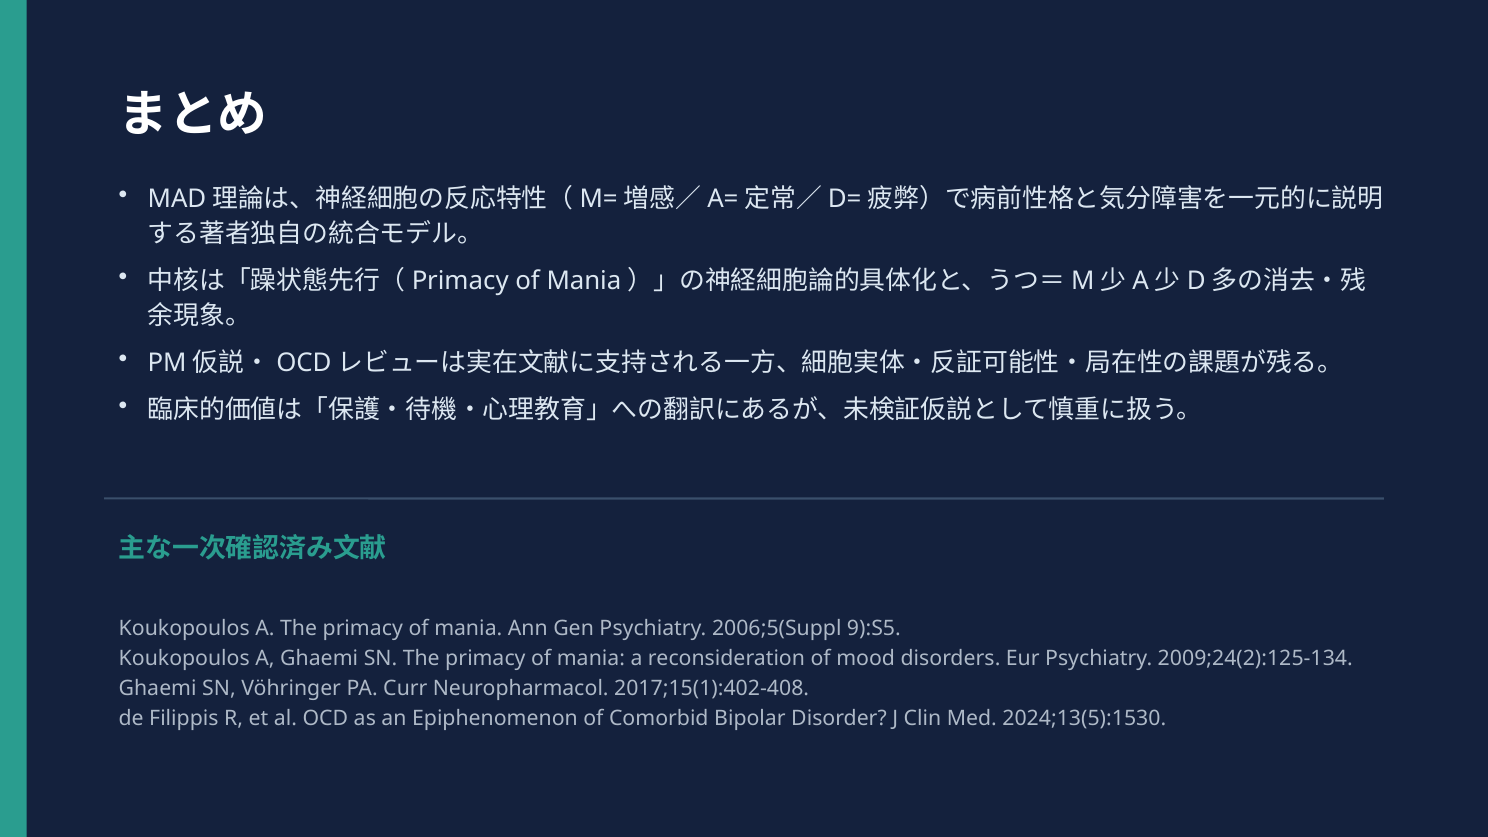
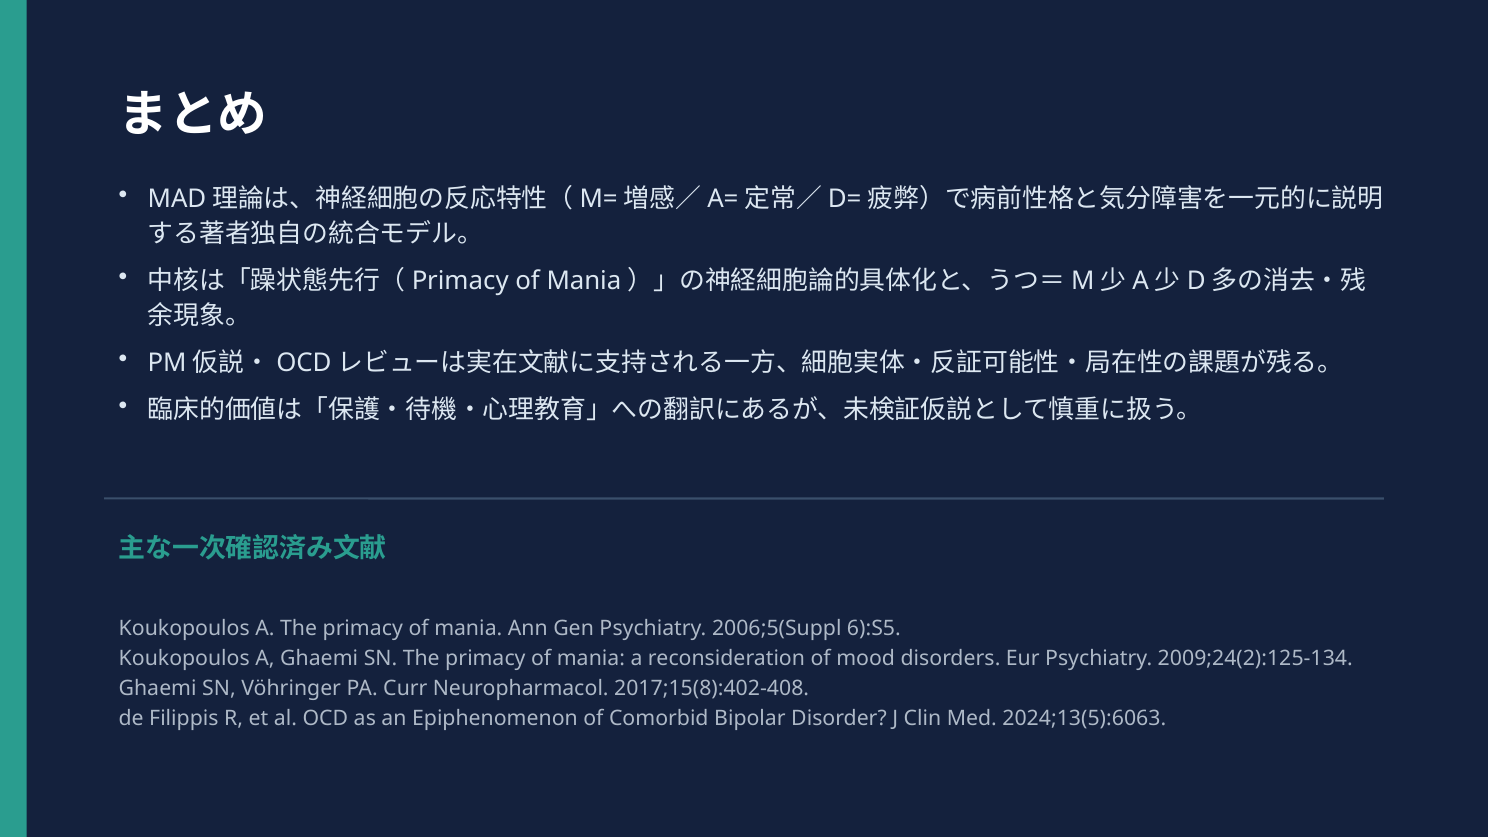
9):S5: 9):S5 -> 6):S5
2017;15(1):402-408: 2017;15(1):402-408 -> 2017;15(8):402-408
2024;13(5):1530: 2024;13(5):1530 -> 2024;13(5):6063
